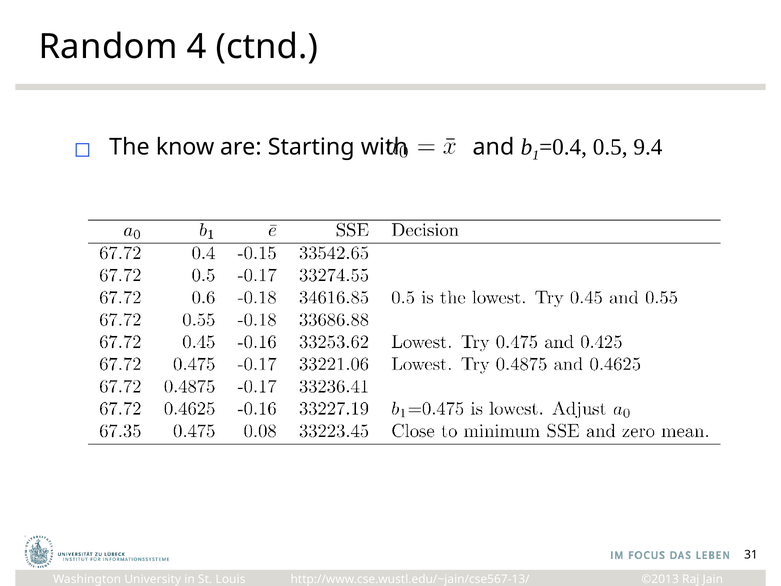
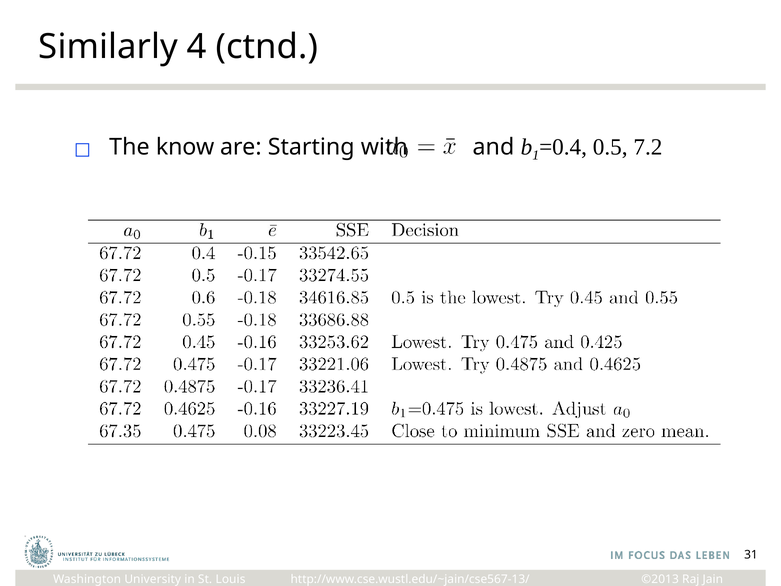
Random: Random -> Similarly
9.4: 9.4 -> 7.2
